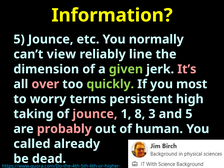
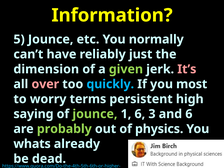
view: view -> have
line: line -> just
quickly colour: light green -> light blue
taking: taking -> saying
jounce at (95, 114) colour: pink -> light green
1 8: 8 -> 6
and 5: 5 -> 6
probably colour: pink -> light green
human: human -> physics
called: called -> whats
